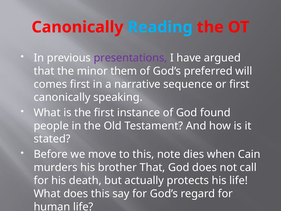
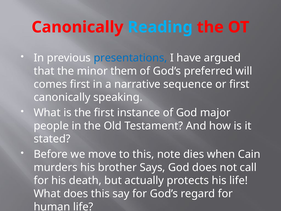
presentations colour: purple -> blue
found: found -> major
brother That: That -> Says
